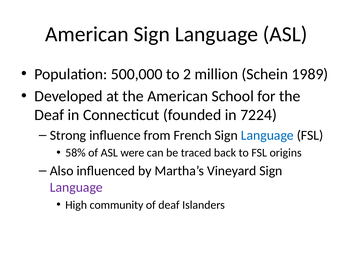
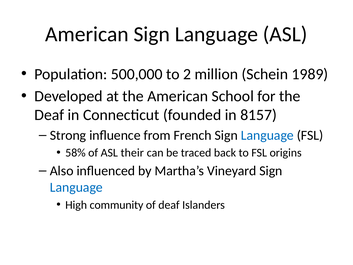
7224: 7224 -> 8157
were: were -> their
Language at (76, 187) colour: purple -> blue
